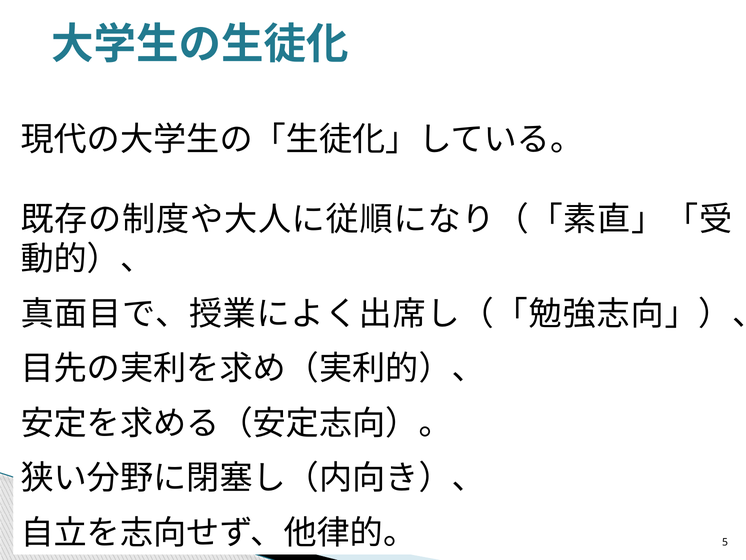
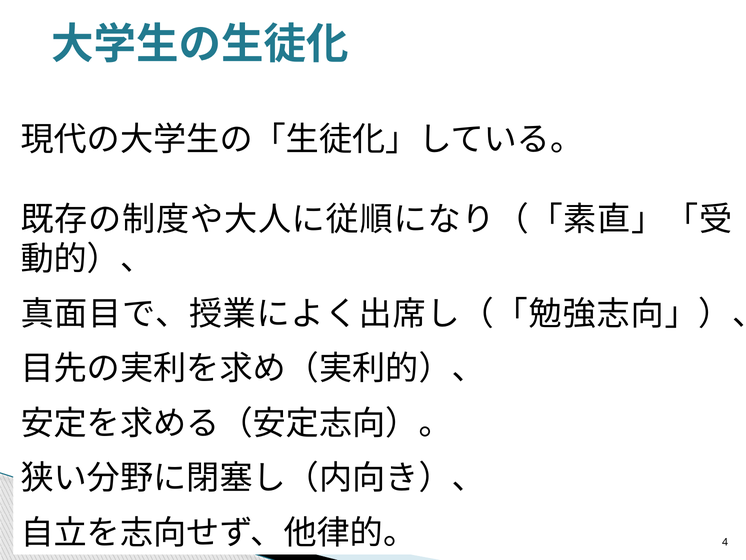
5: 5 -> 4
